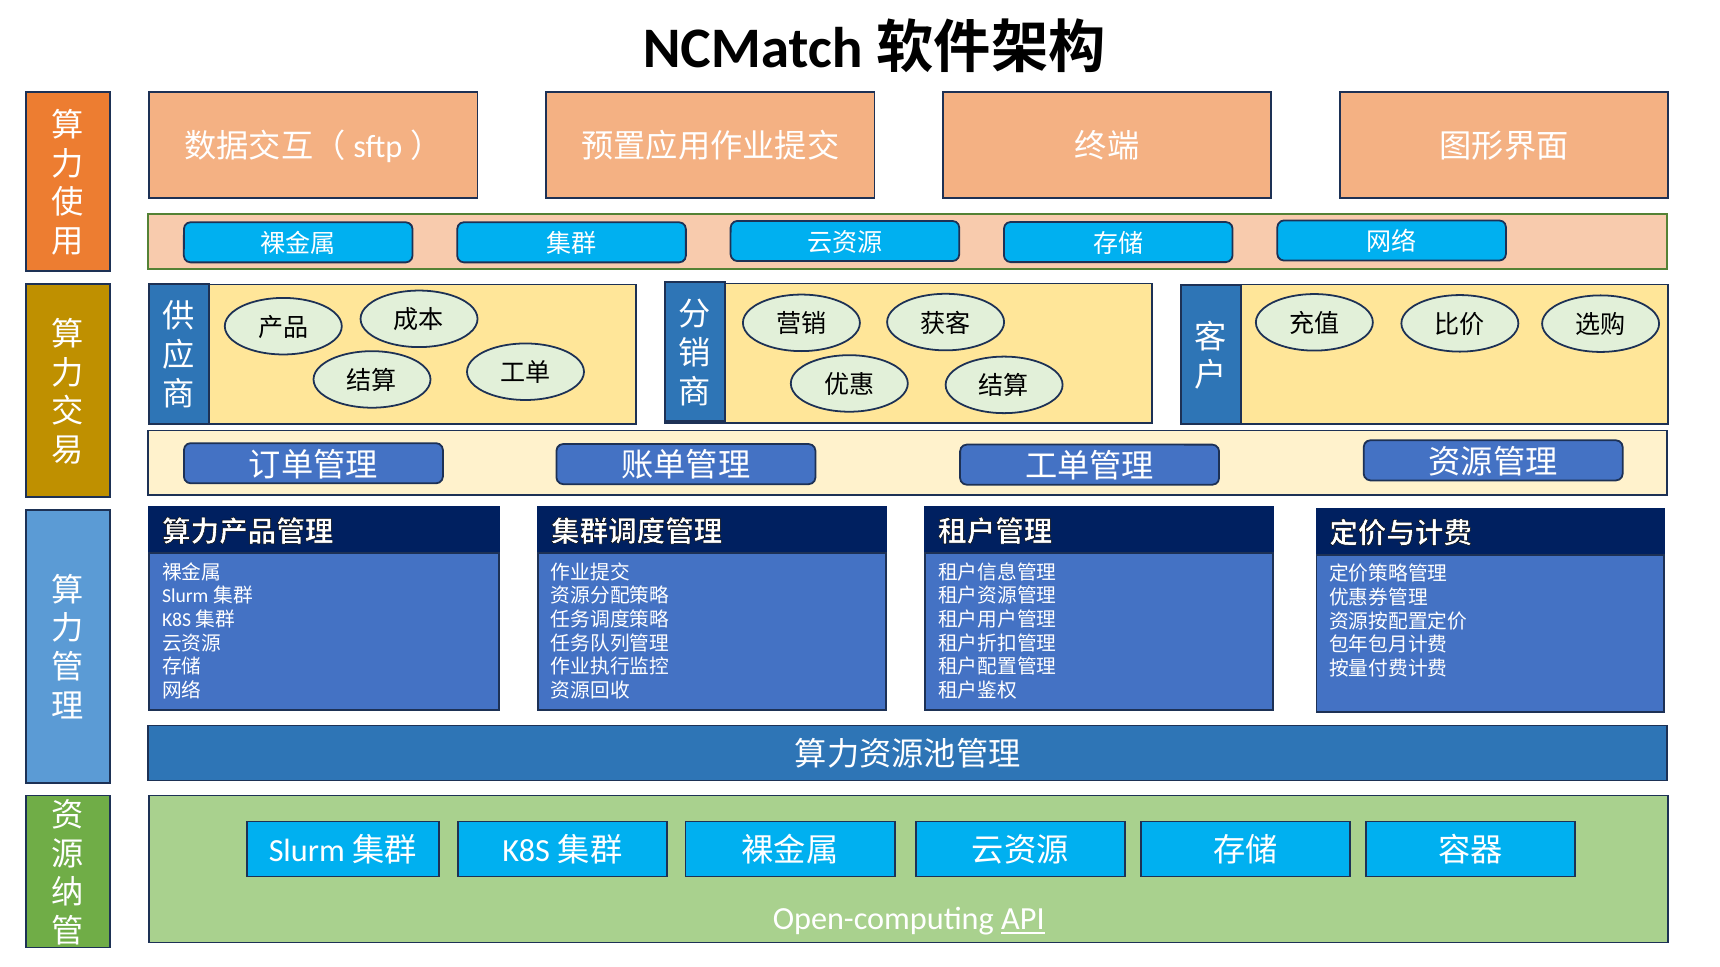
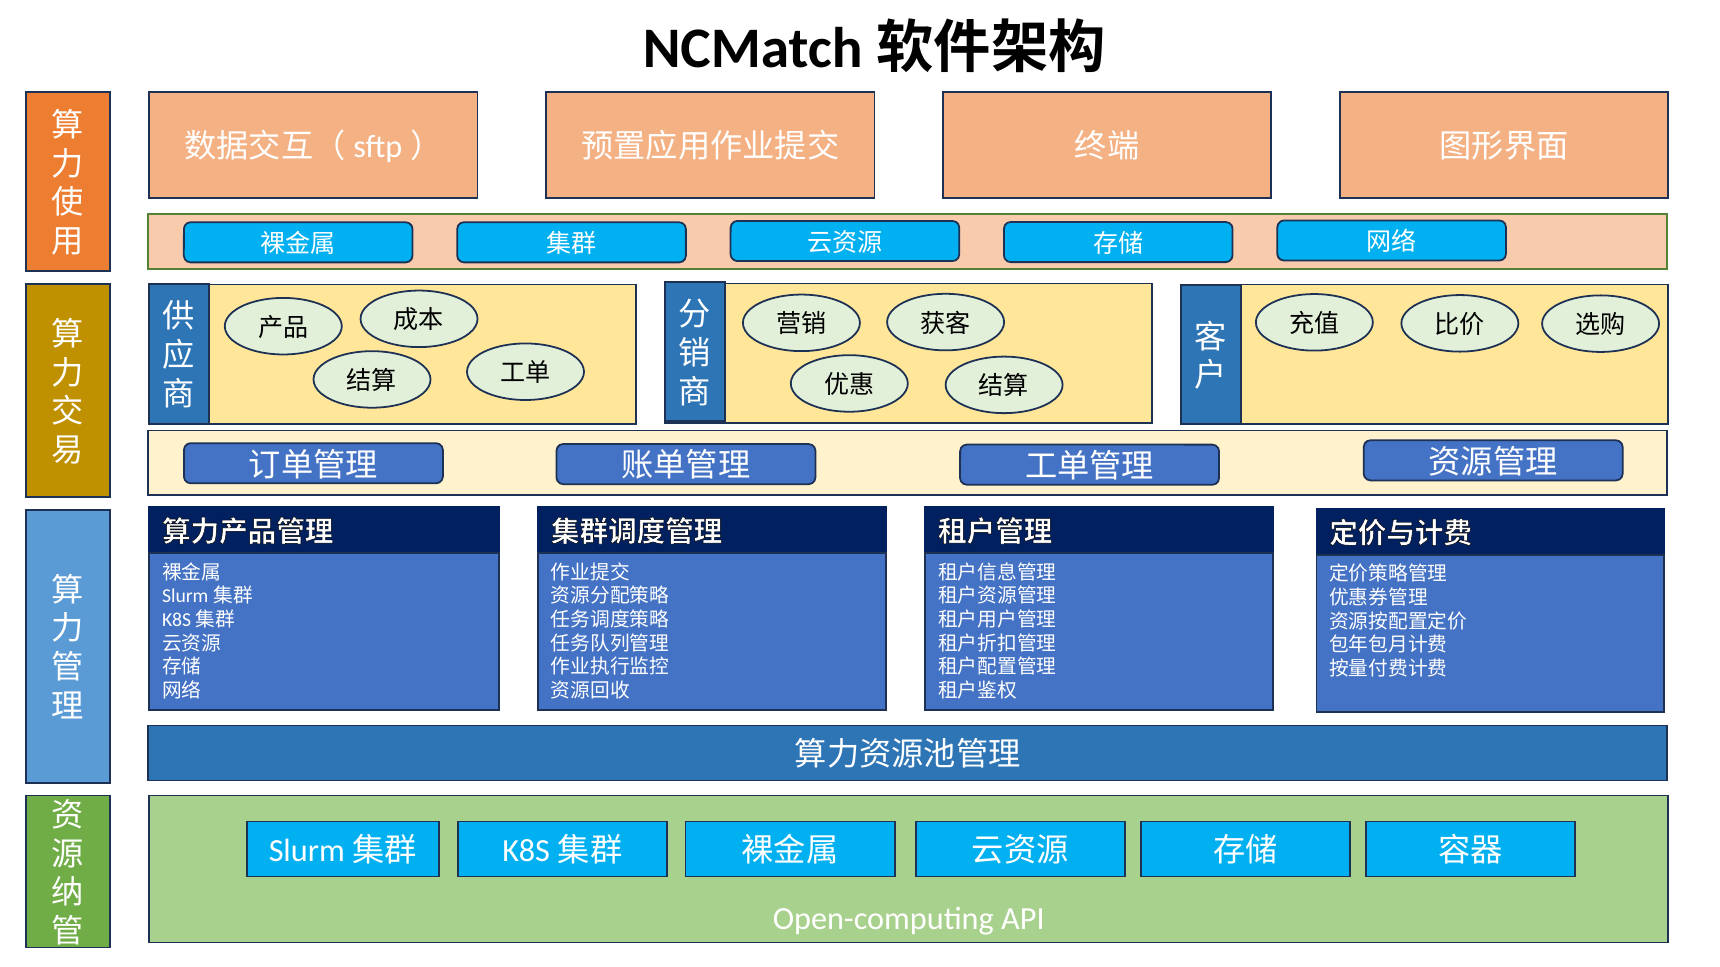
API underline: present -> none
